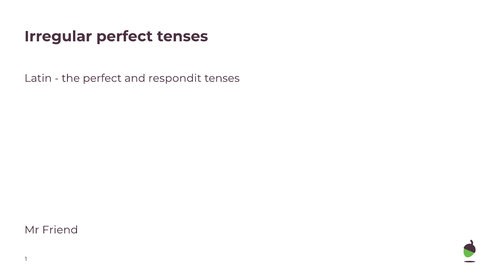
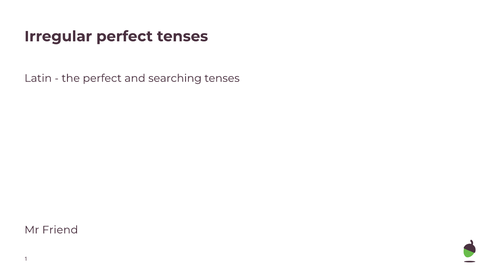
respondit: respondit -> searching
